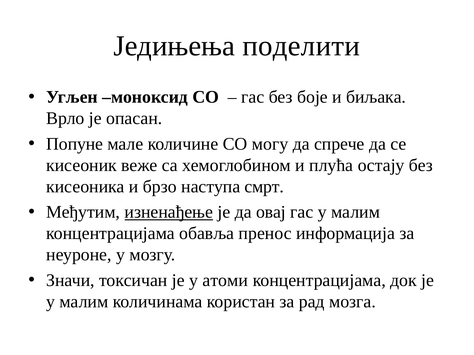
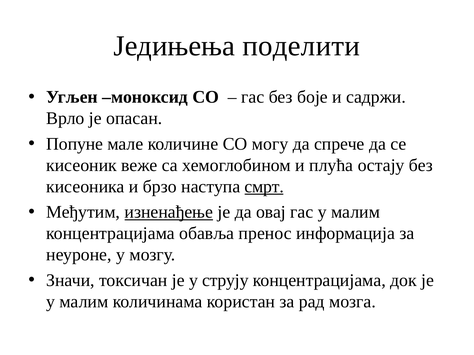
биљака: биљака -> садржи
смрт underline: none -> present
атоми: атоми -> струју
